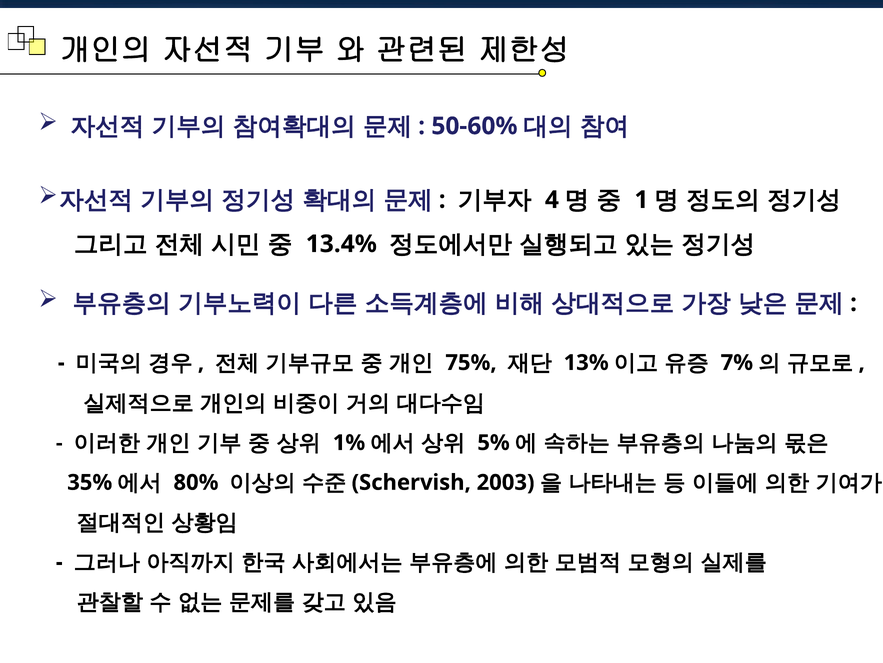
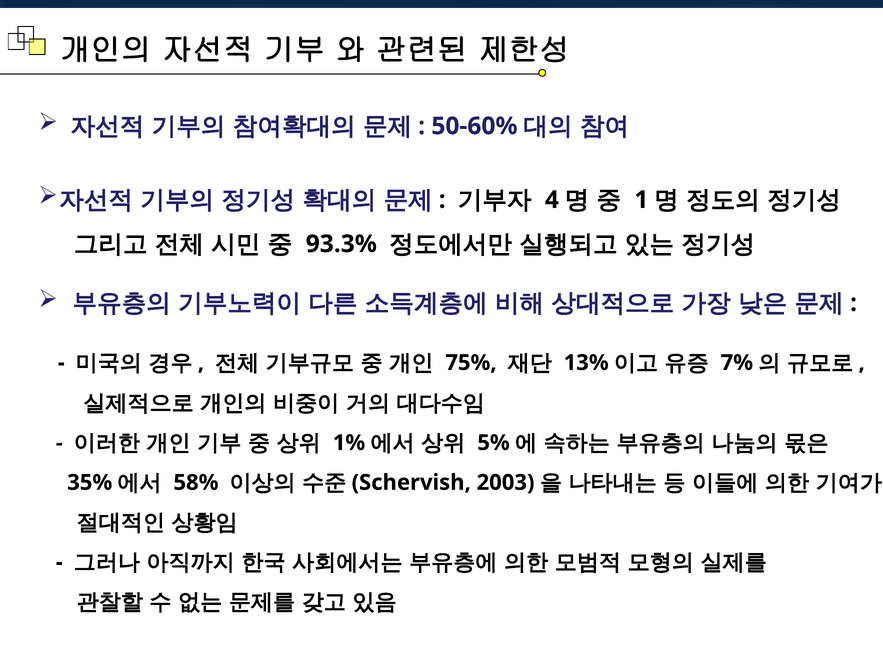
13.4%: 13.4% -> 93.3%
80%: 80% -> 58%
